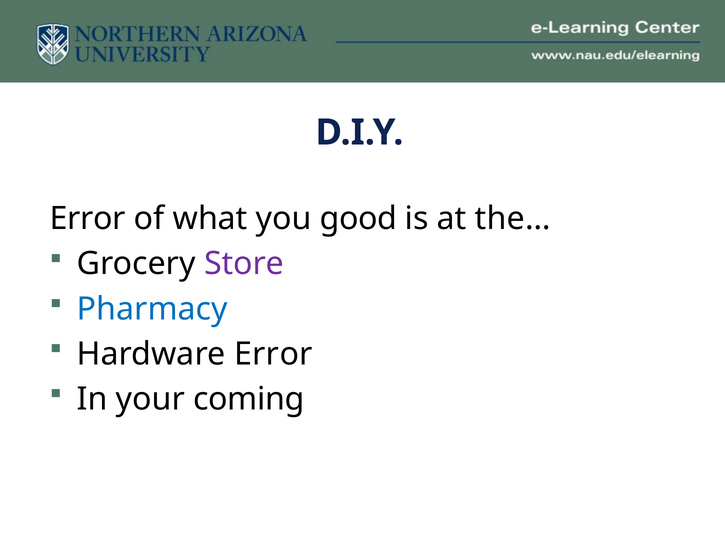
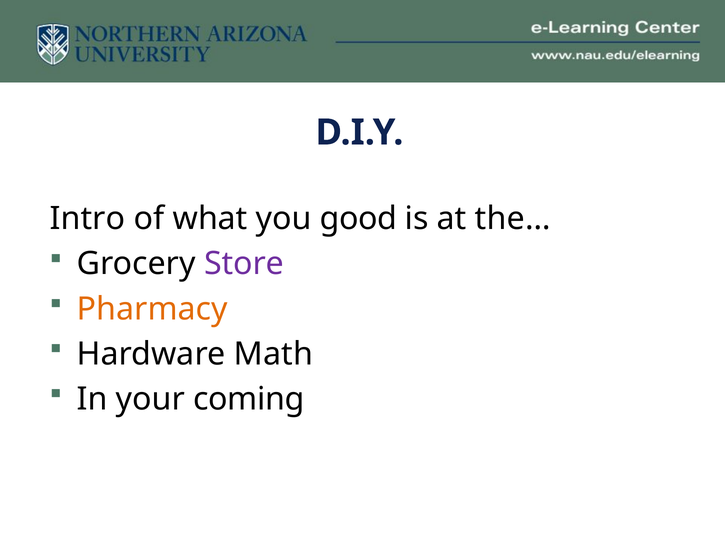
Error at (88, 219): Error -> Intro
Pharmacy colour: blue -> orange
Hardware Error: Error -> Math
